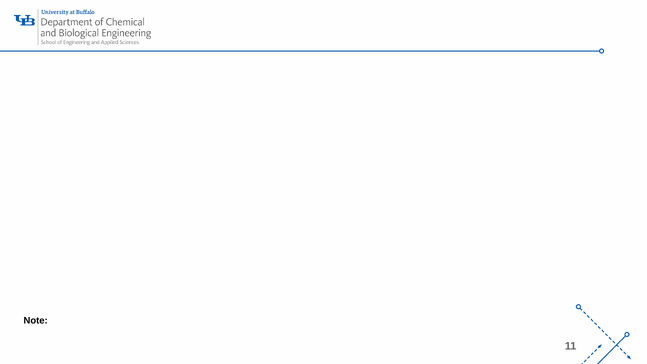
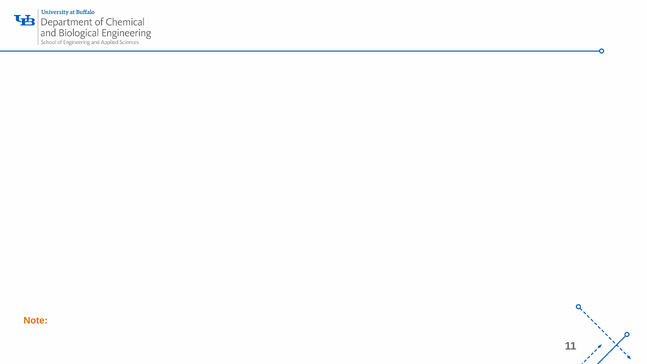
Note colour: black -> orange
